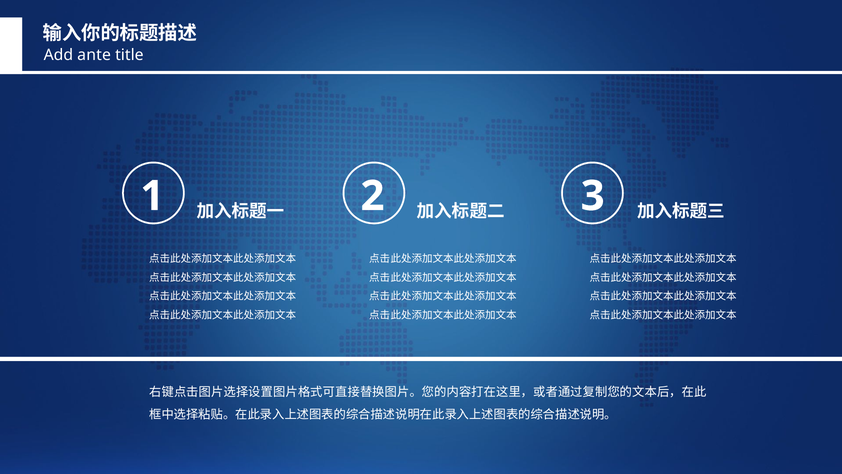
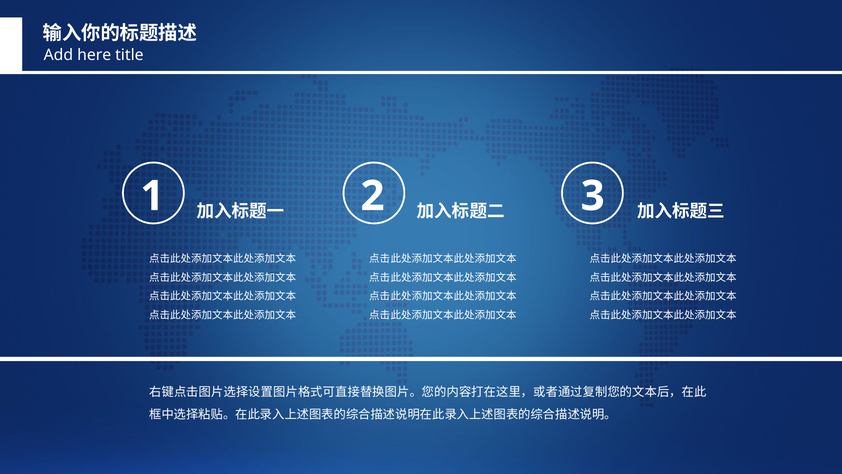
ante: ante -> here
